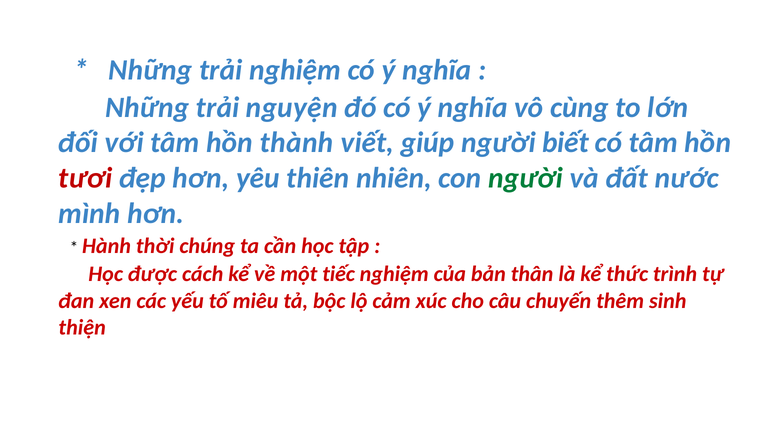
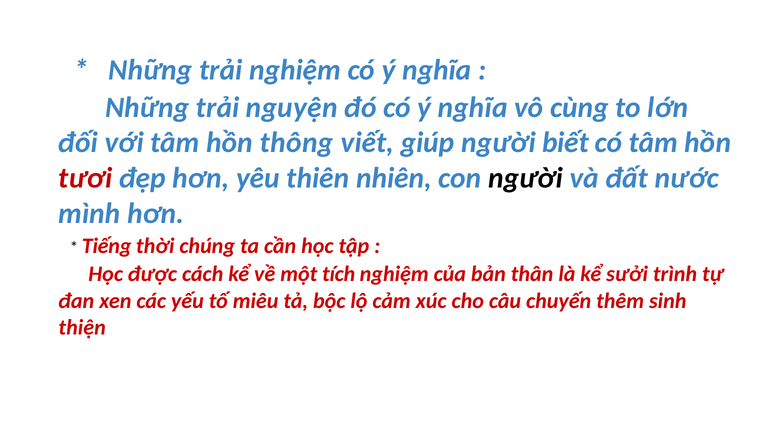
thành: thành -> thông
người at (526, 178) colour: green -> black
Hành: Hành -> Tiếng
tiếc: tiếc -> tích
thức: thức -> sưởi
